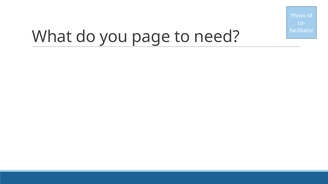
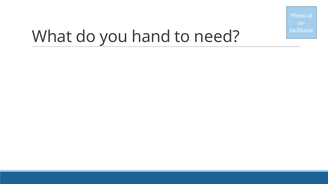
page: page -> hand
